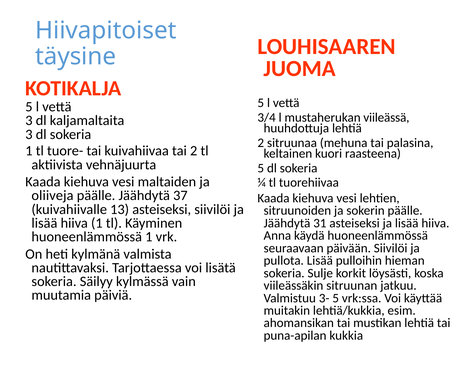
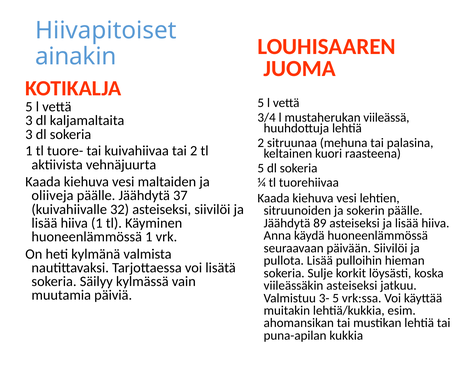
täysine: täysine -> ainakin
13: 13 -> 32
31: 31 -> 89
viileässäkin sitruunan: sitruunan -> asteiseksi
